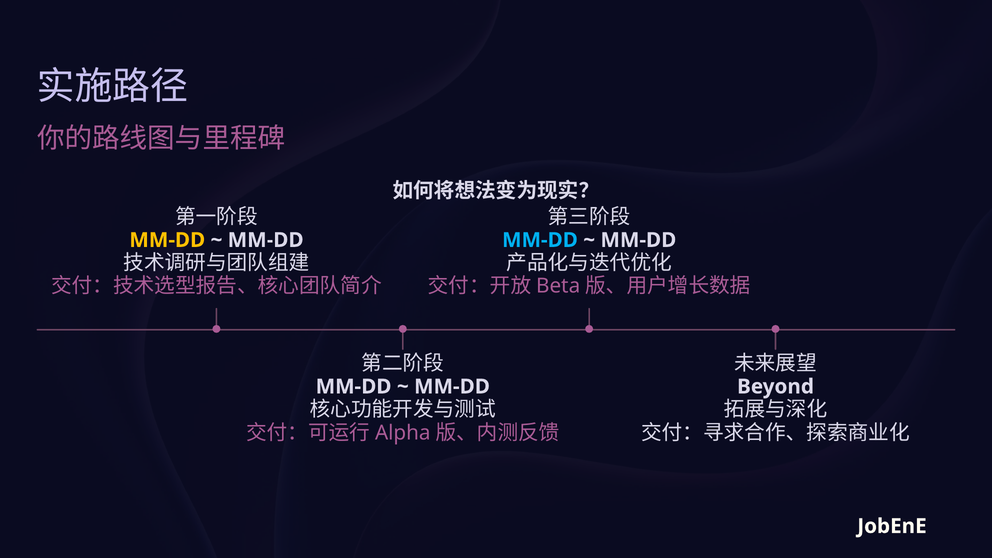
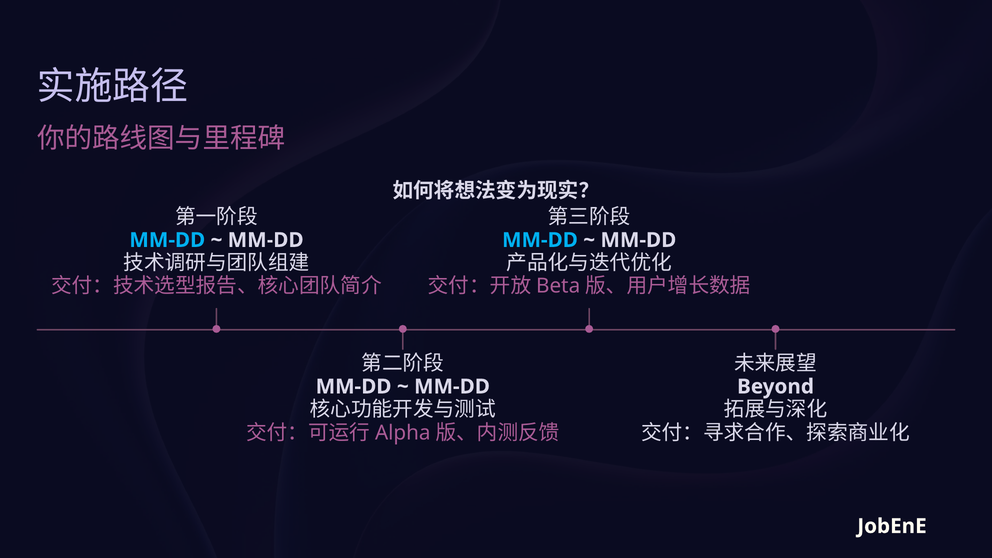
MM-DD at (167, 240) colour: yellow -> light blue
